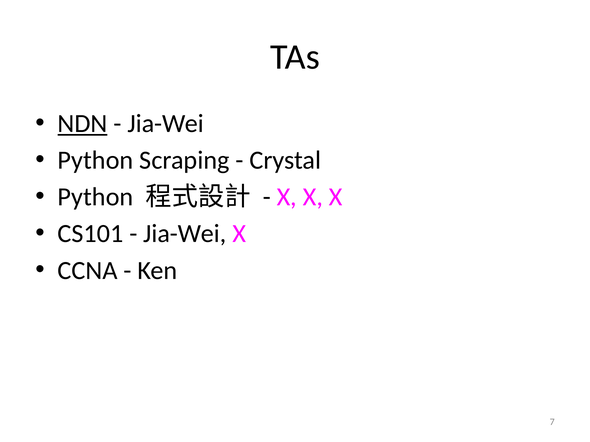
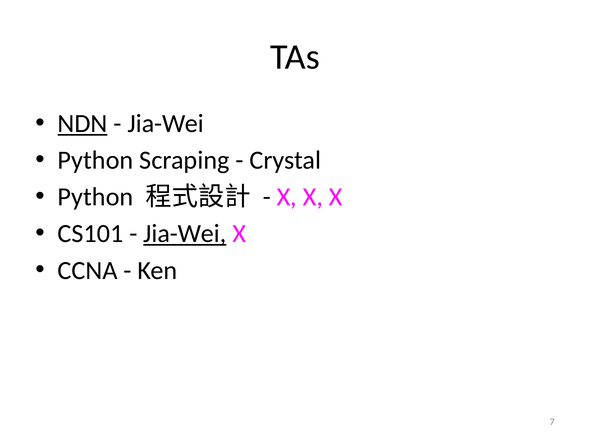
Jia-Wei at (185, 234) underline: none -> present
